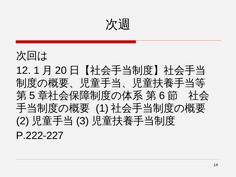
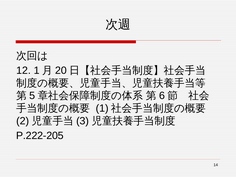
P.222-227: P.222-227 -> P.222-205
